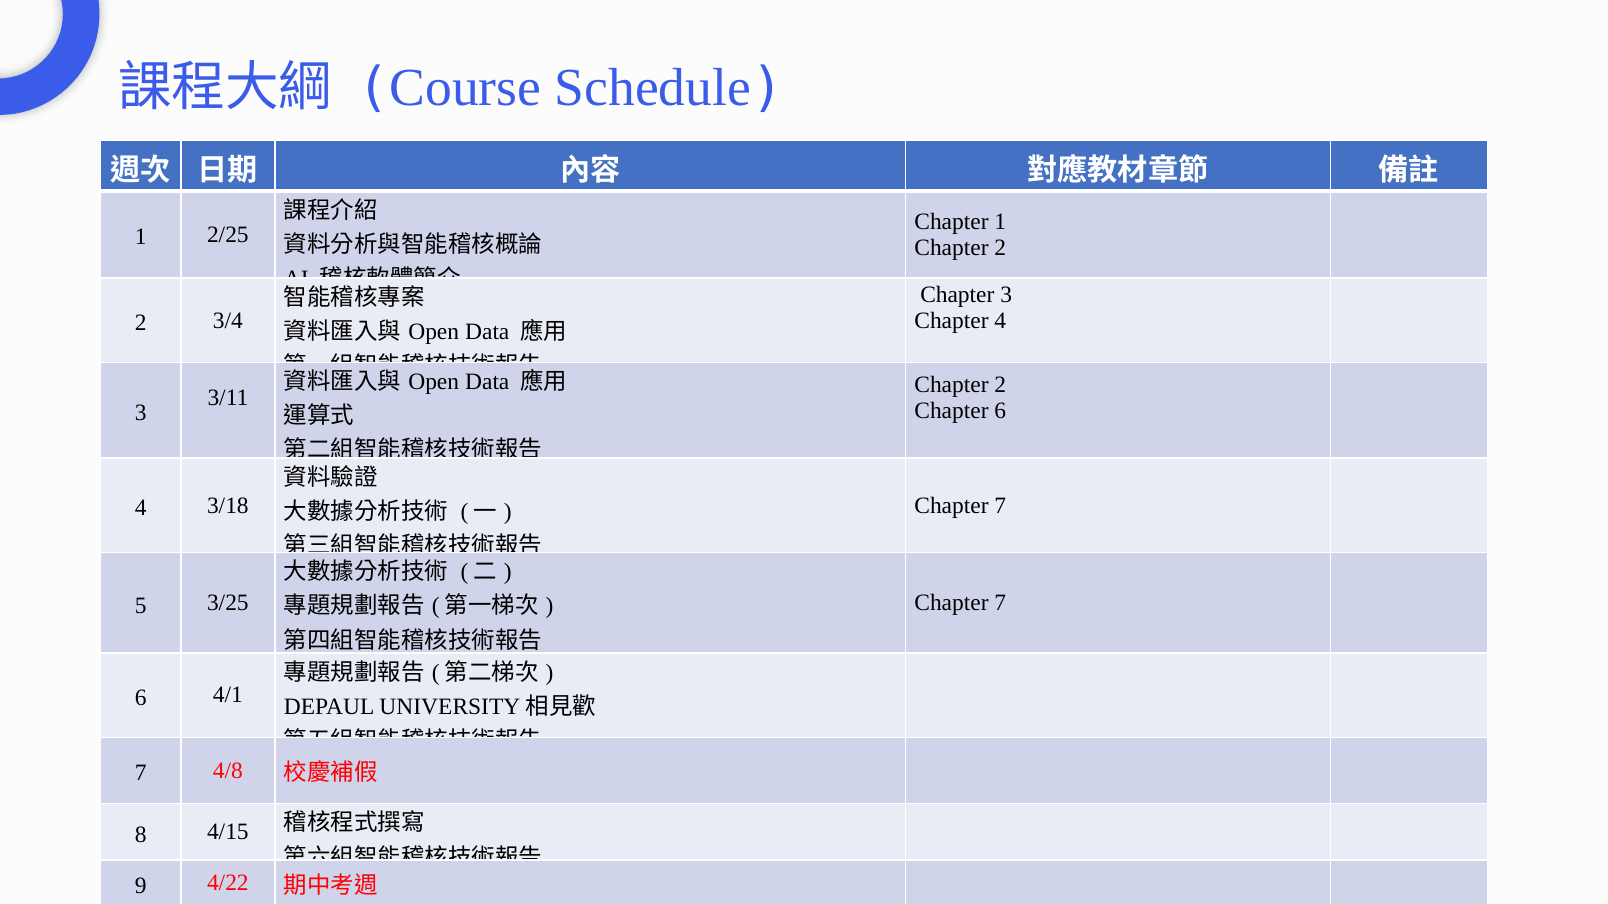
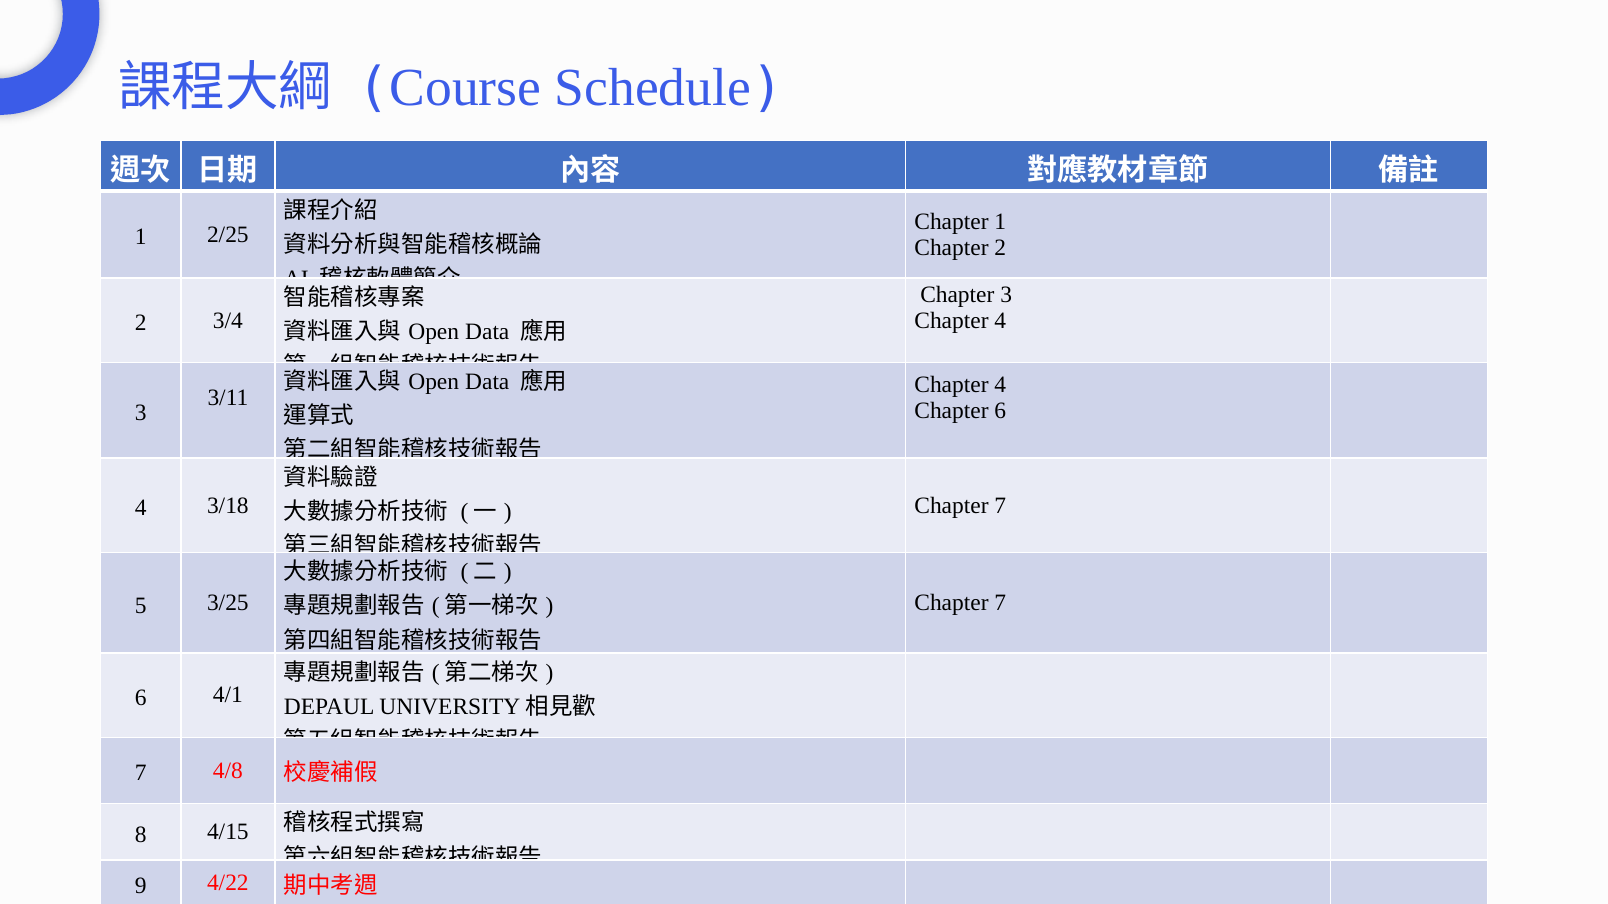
2 at (1000, 385): 2 -> 4
